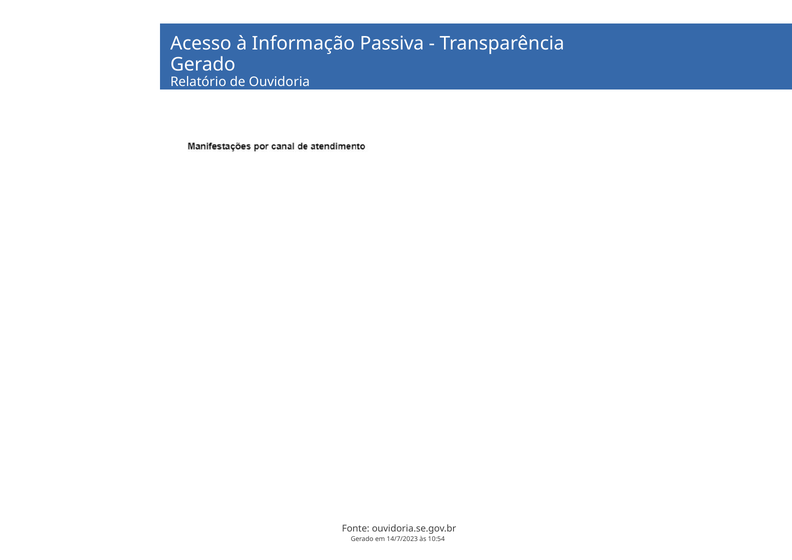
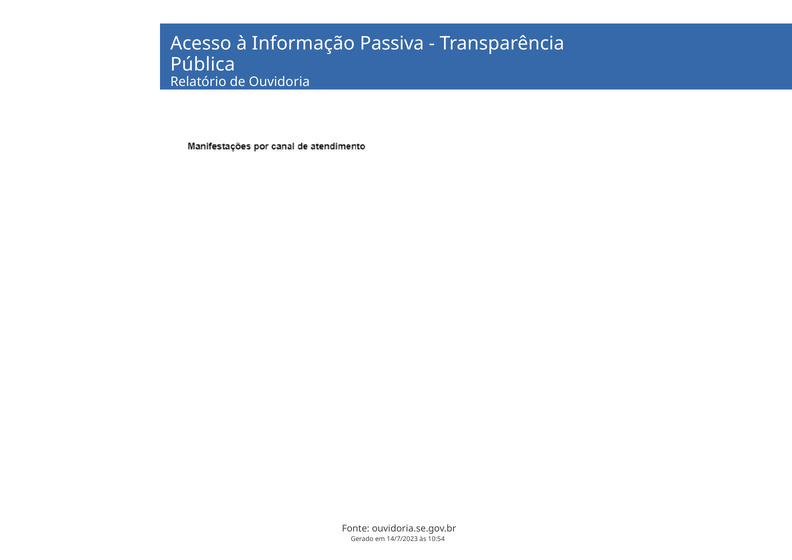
Gerado at (203, 65): Gerado -> Pública
